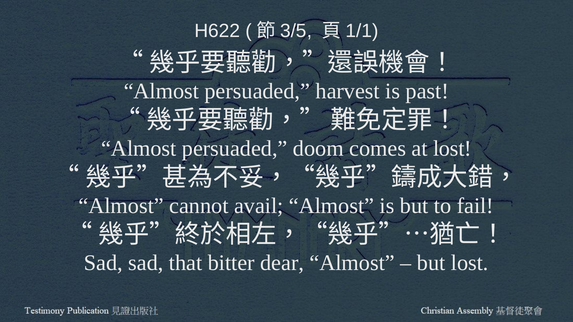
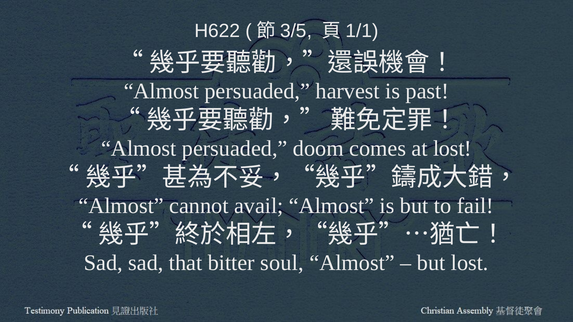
dear: dear -> soul
